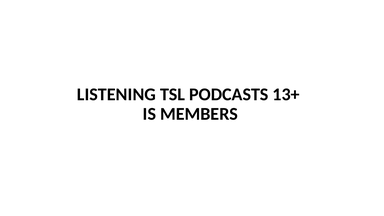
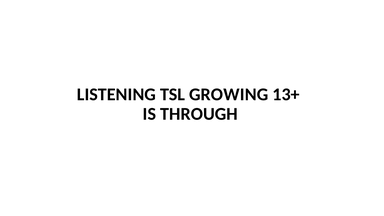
PODCASTS: PODCASTS -> GROWING
MEMBERS: MEMBERS -> THROUGH
